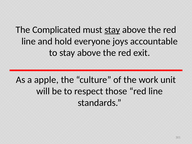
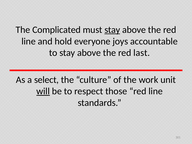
exit: exit -> last
apple: apple -> select
will underline: none -> present
